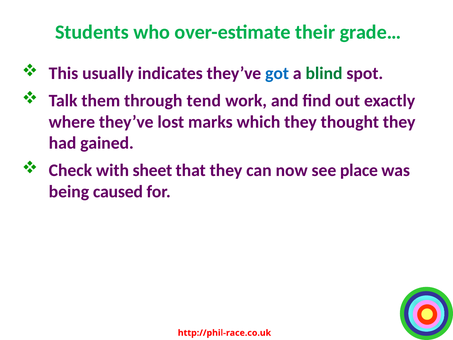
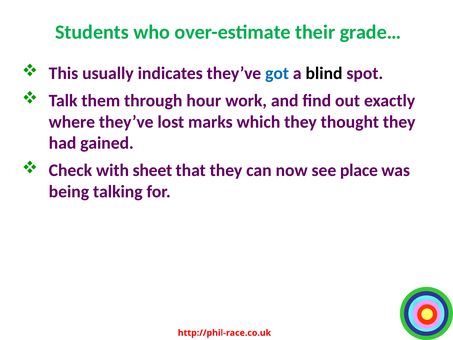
blind colour: green -> black
tend: tend -> hour
caused: caused -> talking
